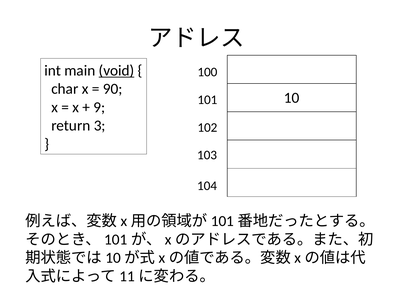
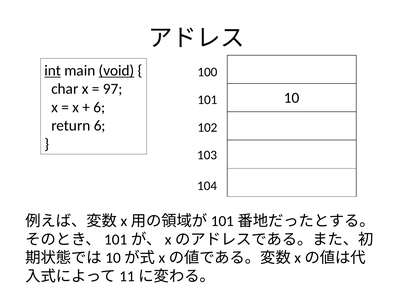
int underline: none -> present
90: 90 -> 97
9 at (99, 107): 9 -> 6
return 3: 3 -> 6
